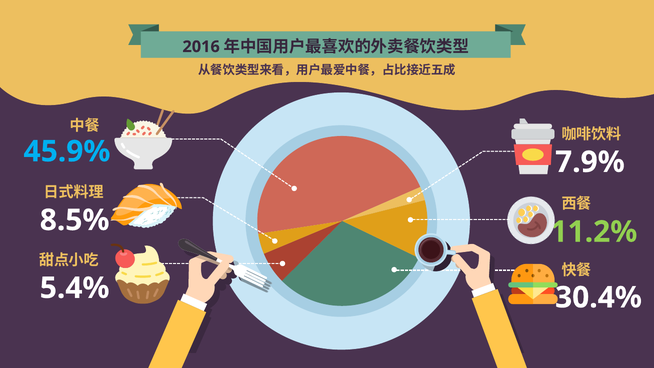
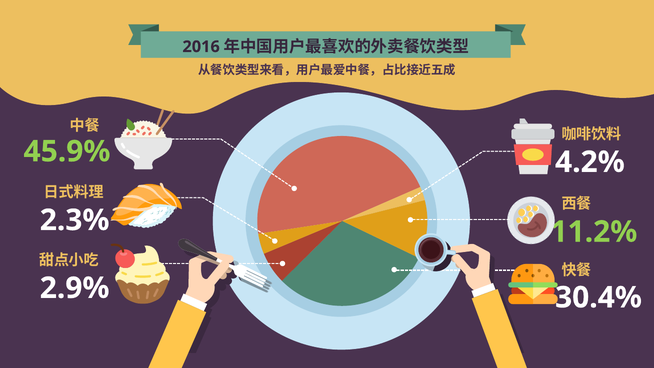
45.9% colour: light blue -> light green
7.9%: 7.9% -> 4.2%
8.5%: 8.5% -> 2.3%
5.4%: 5.4% -> 2.9%
